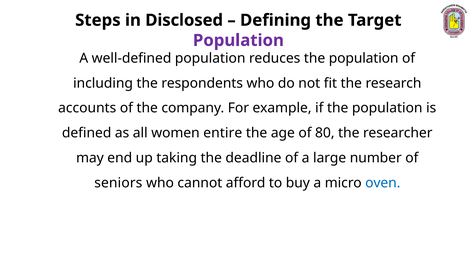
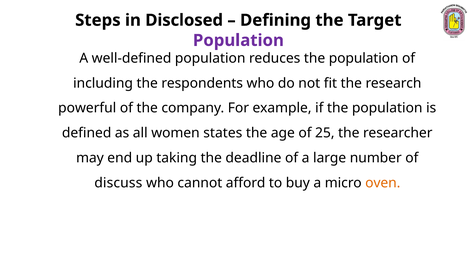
accounts: accounts -> powerful
entire: entire -> states
80: 80 -> 25
seniors: seniors -> discuss
oven colour: blue -> orange
